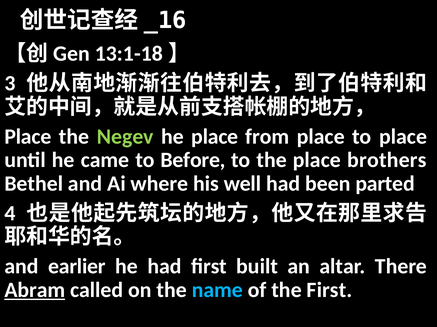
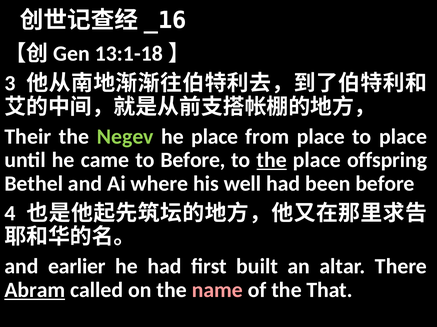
Place at (28, 137): Place -> Their
the at (272, 160) underline: none -> present
brothers: brothers -> offspring
been parted: parted -> before
name colour: light blue -> pink
the First: First -> That
